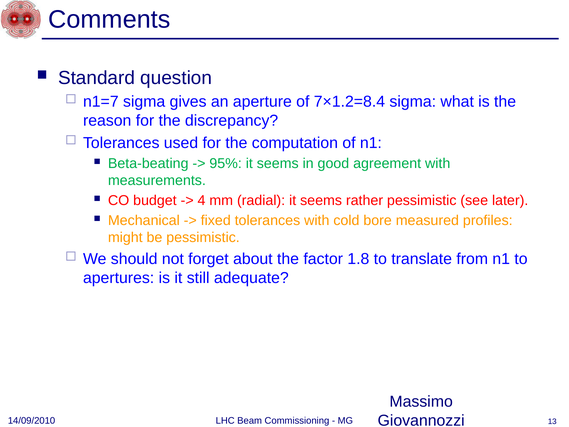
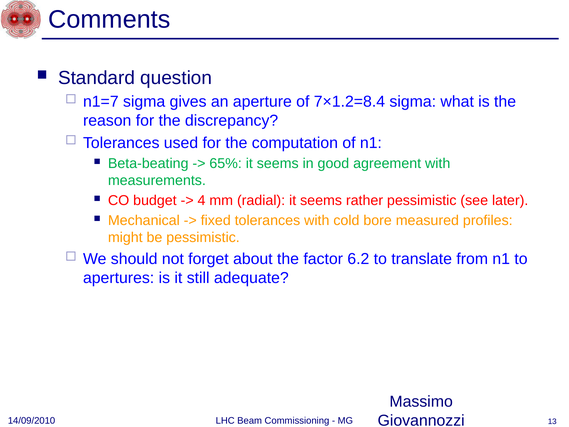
95%: 95% -> 65%
1.8: 1.8 -> 6.2
